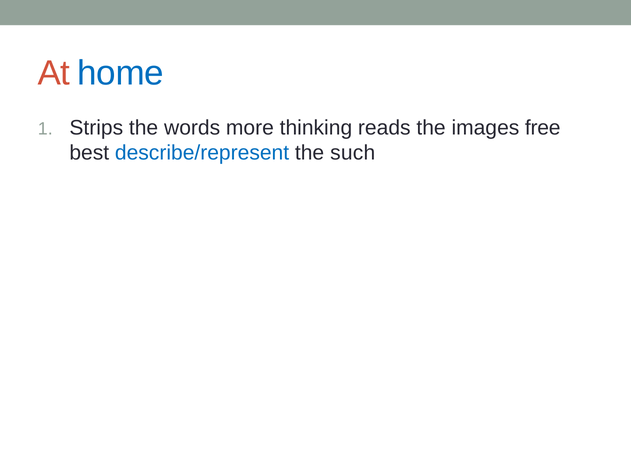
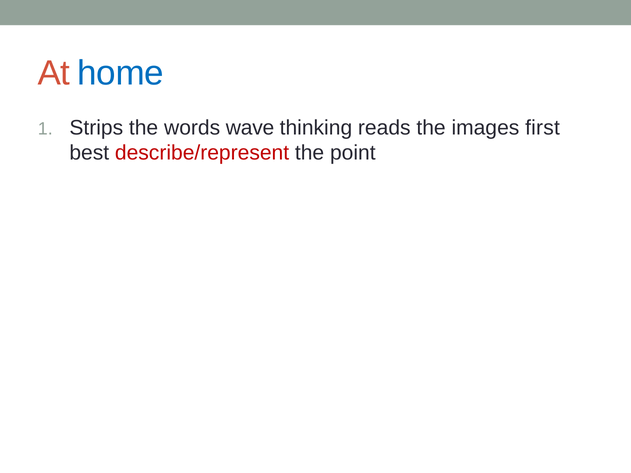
more: more -> wave
free: free -> first
describe/represent colour: blue -> red
such: such -> point
